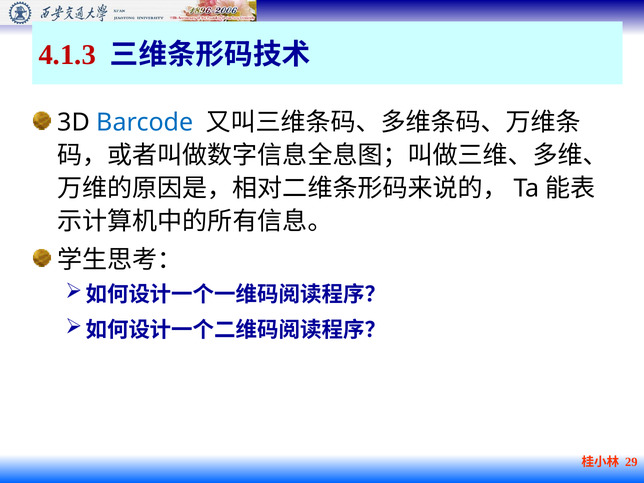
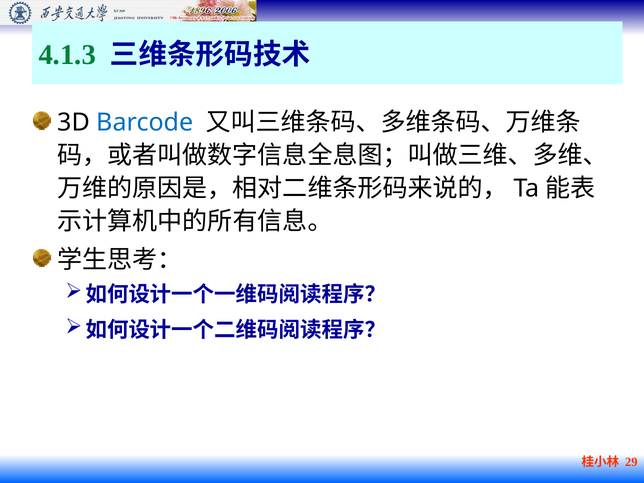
4.1.3 colour: red -> green
